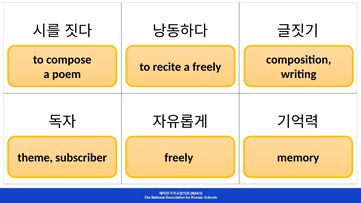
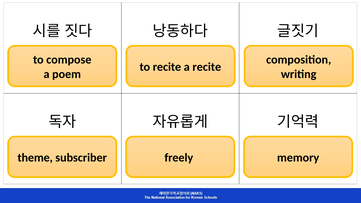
a freely: freely -> recite
